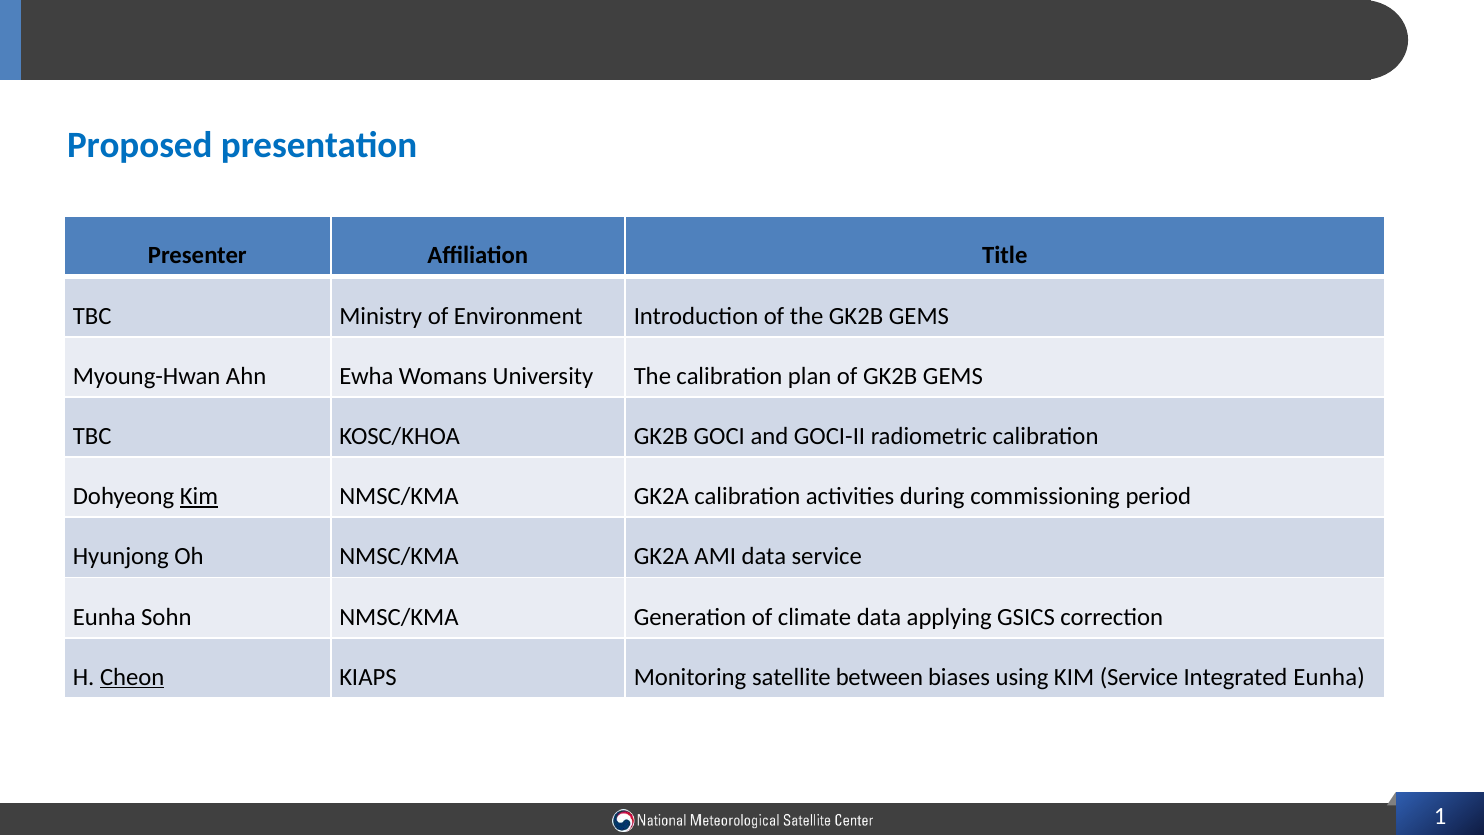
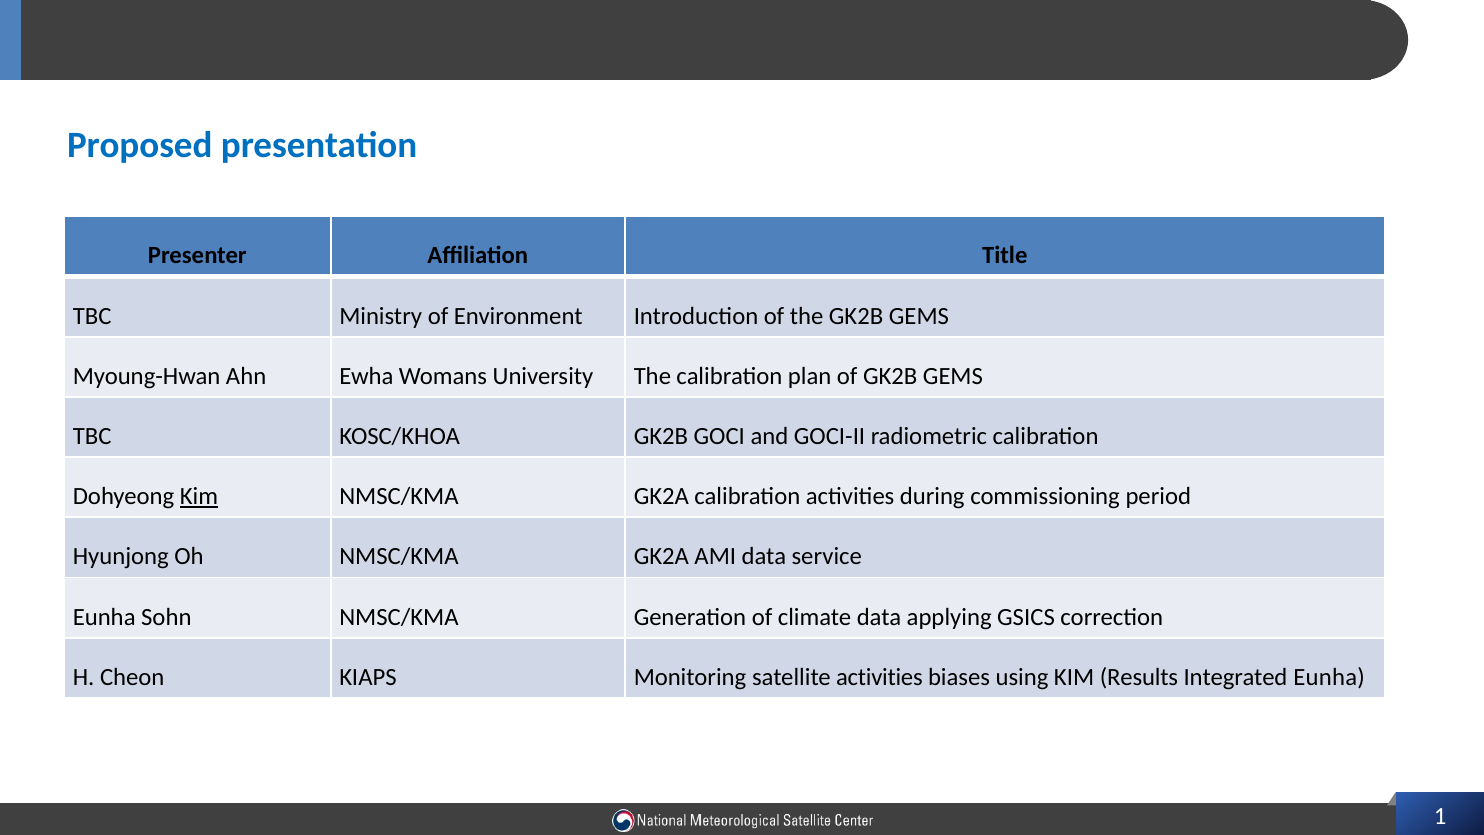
Cheon underline: present -> none
satellite between: between -> activities
KIM Service: Service -> Results
